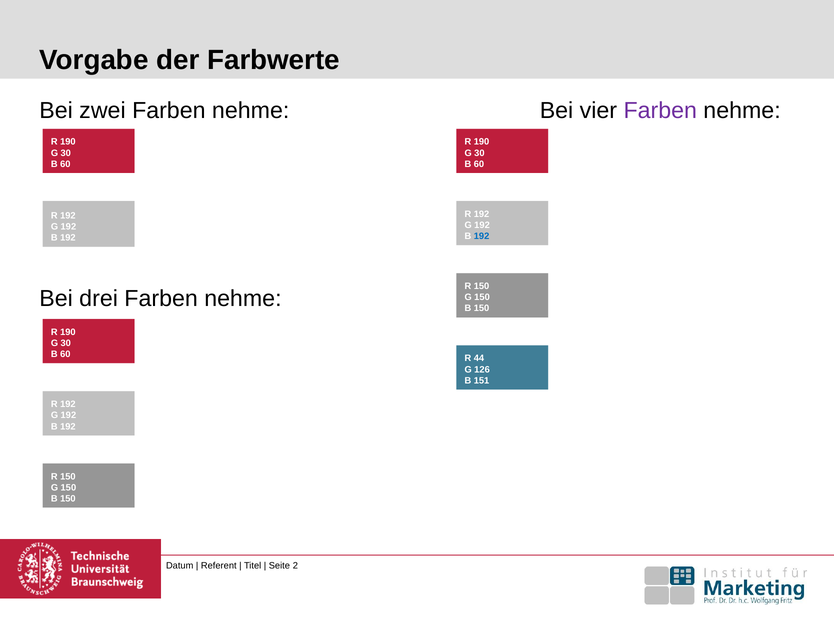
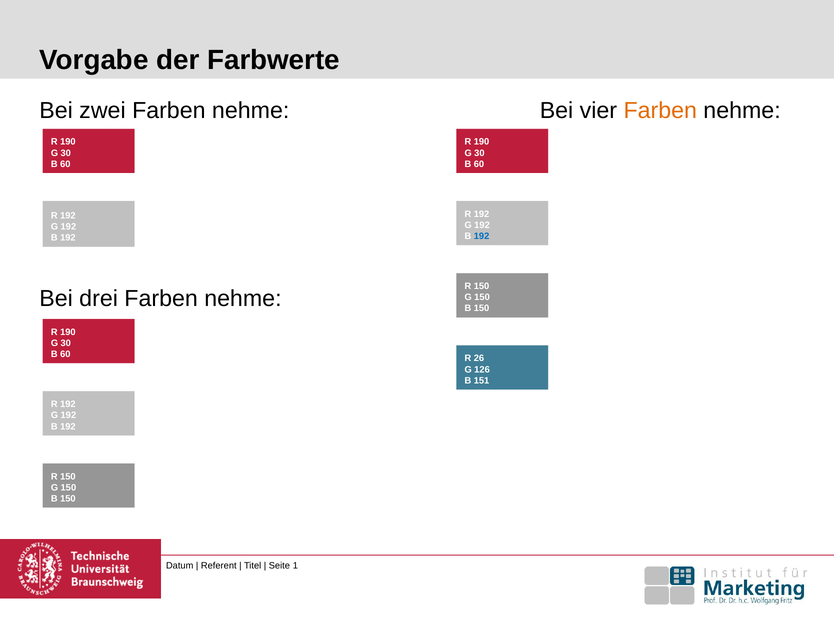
Farben at (660, 111) colour: purple -> orange
44: 44 -> 26
2: 2 -> 1
